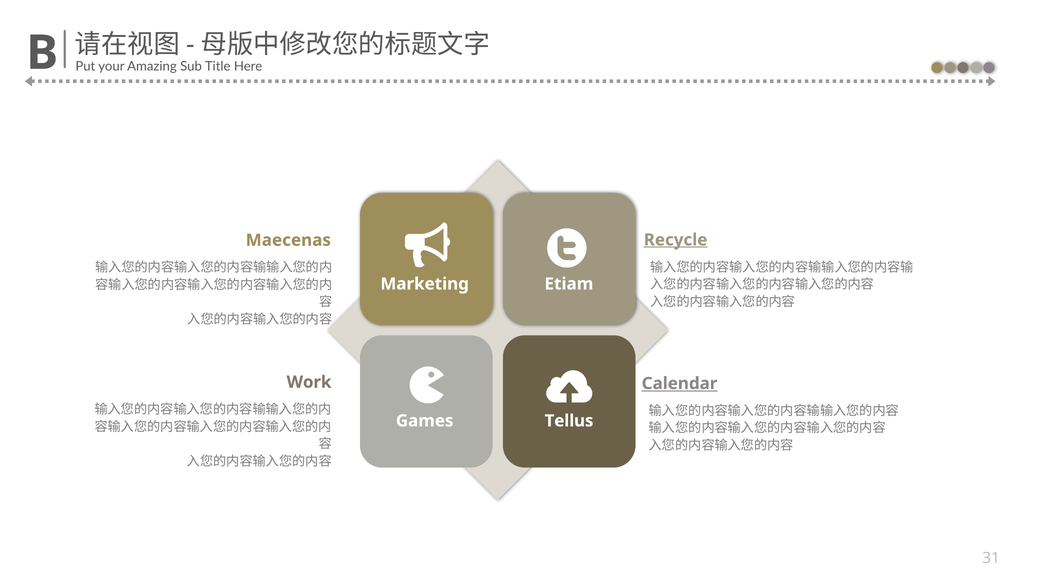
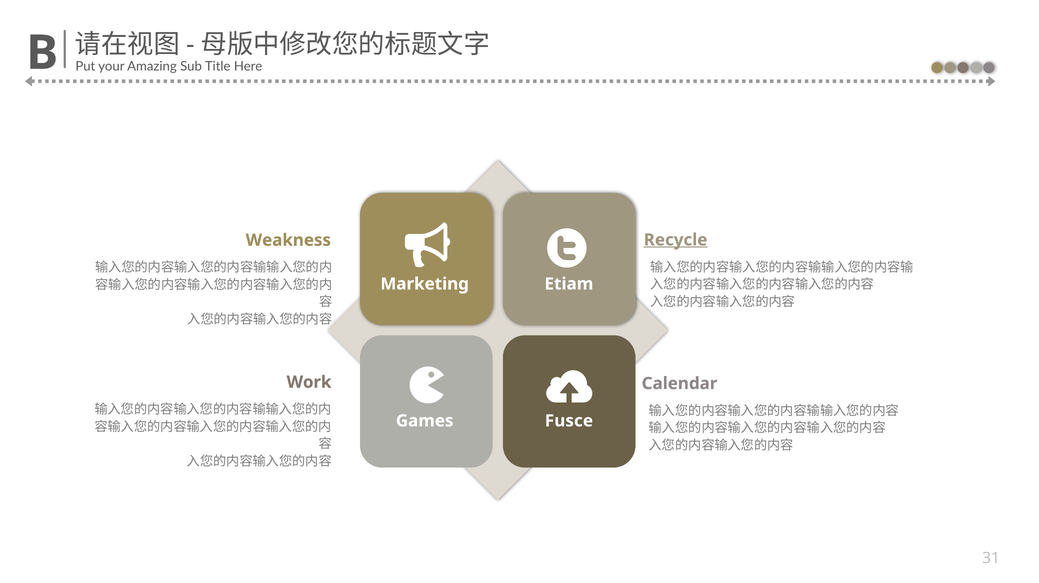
Maecenas: Maecenas -> Weakness
Calendar underline: present -> none
Tellus: Tellus -> Fusce
